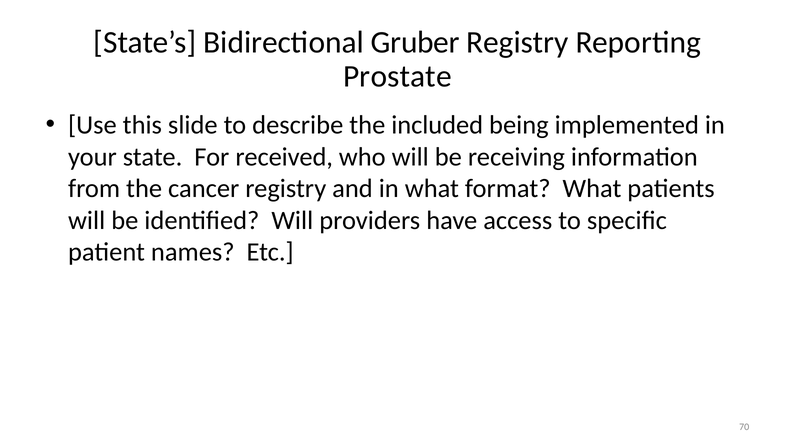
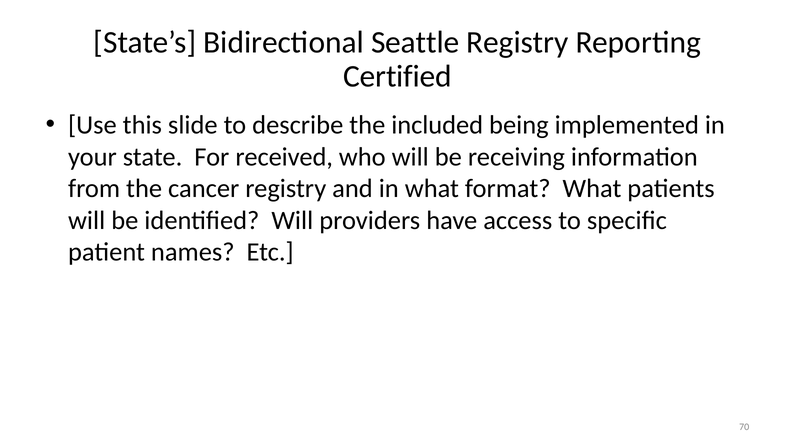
Gruber: Gruber -> Seattle
Prostate: Prostate -> Certified
